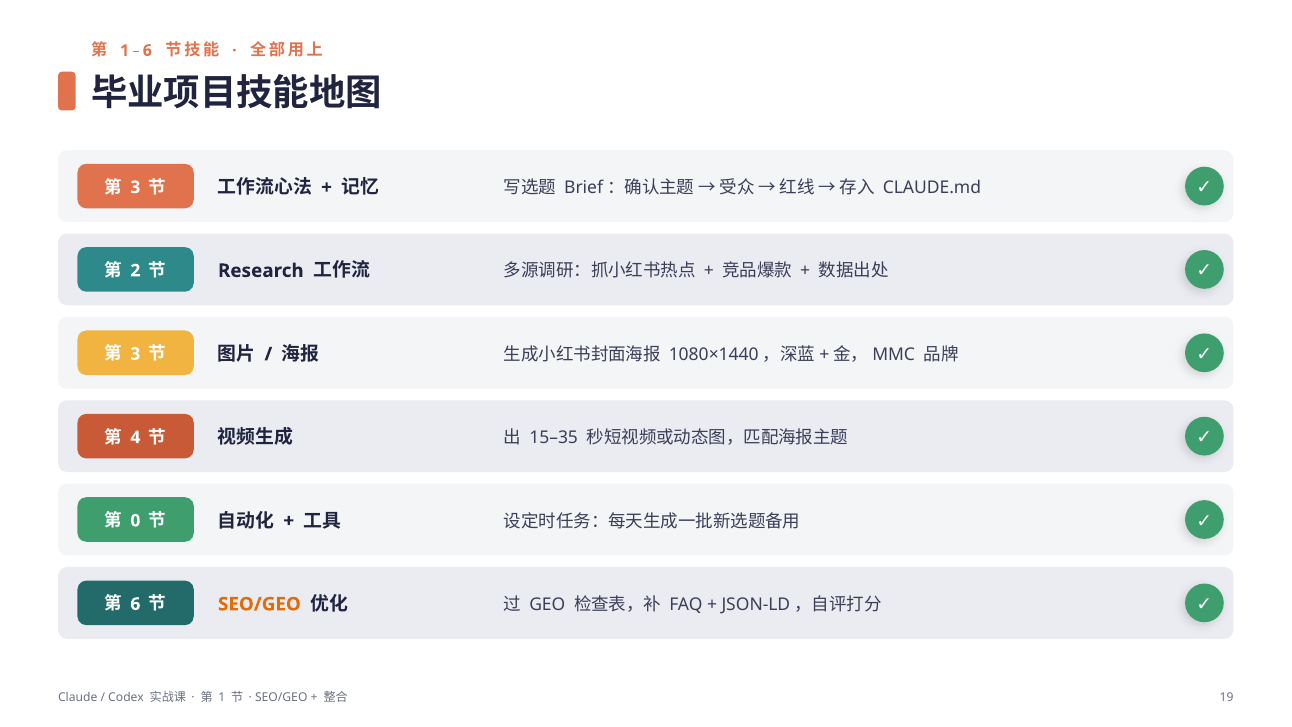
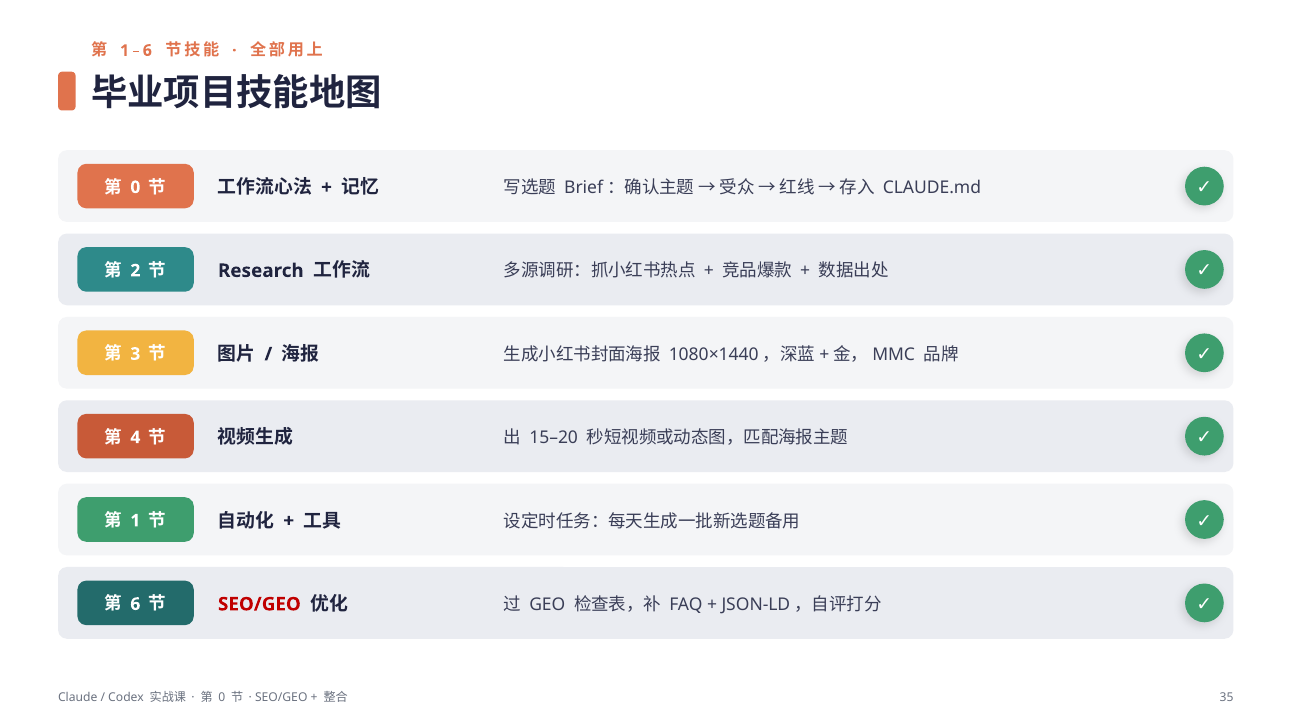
3 at (135, 187): 3 -> 0
15–35: 15–35 -> 15–20
0: 0 -> 1
SEO/GEO at (259, 604) colour: orange -> red
1 at (222, 698): 1 -> 0
19: 19 -> 35
